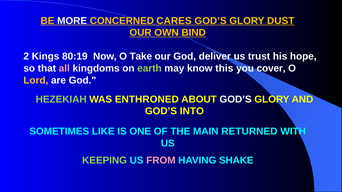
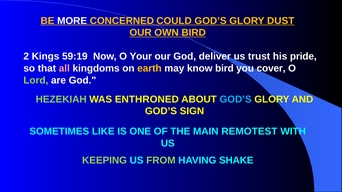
CARES: CARES -> COULD
OWN BIND: BIND -> BIRD
80:19: 80:19 -> 59:19
Take: Take -> Your
hope: hope -> pride
earth colour: light green -> yellow
know this: this -> bird
Lord colour: yellow -> light green
GOD’S at (236, 99) colour: white -> light blue
INTO: INTO -> SIGN
RETURNED: RETURNED -> REMOTEST
FROM colour: pink -> light green
